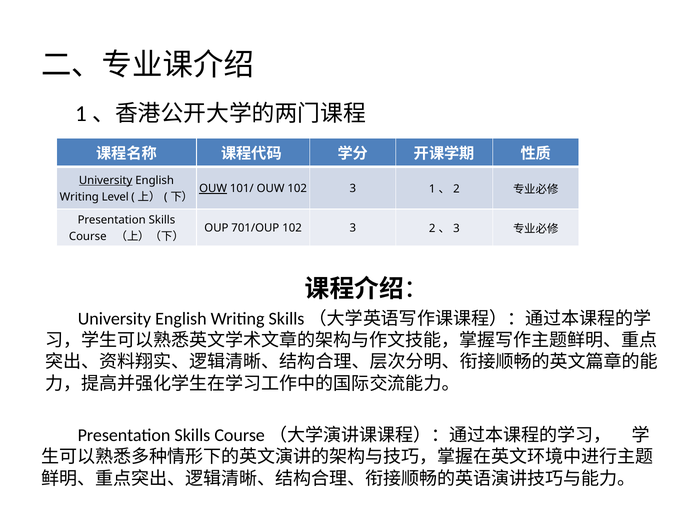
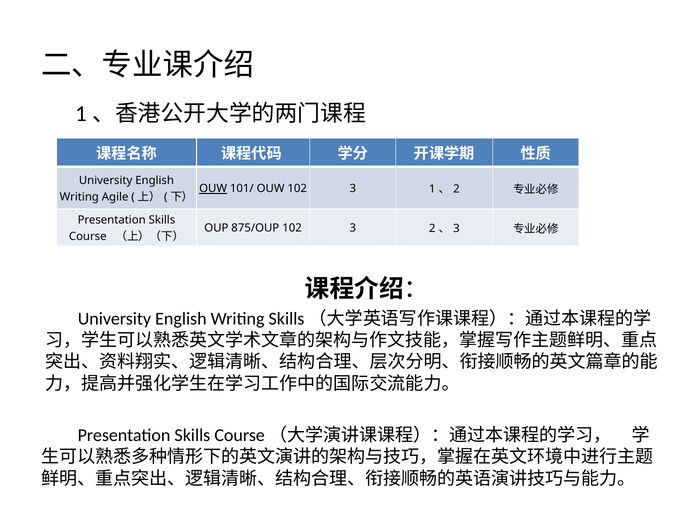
University at (106, 180) underline: present -> none
Level: Level -> Agile
701/OUP: 701/OUP -> 875/OUP
